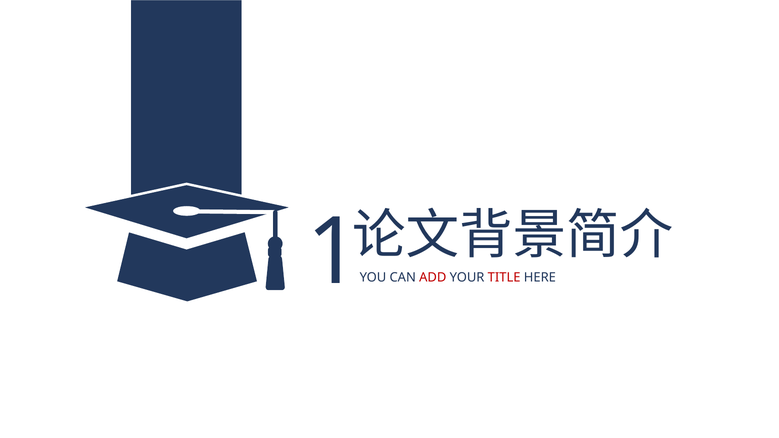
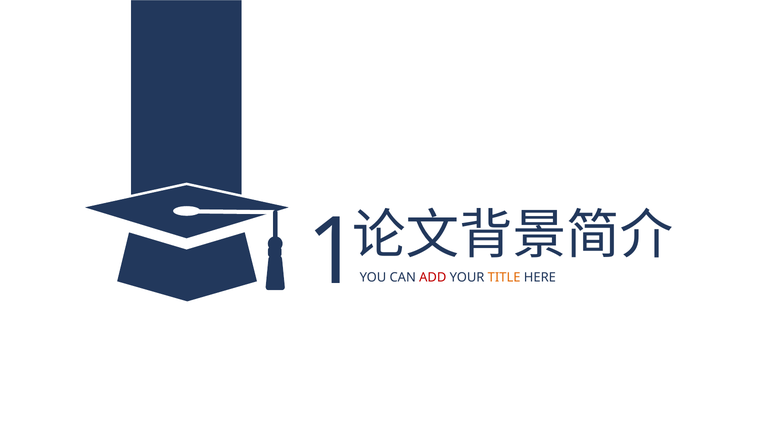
TITLE colour: red -> orange
